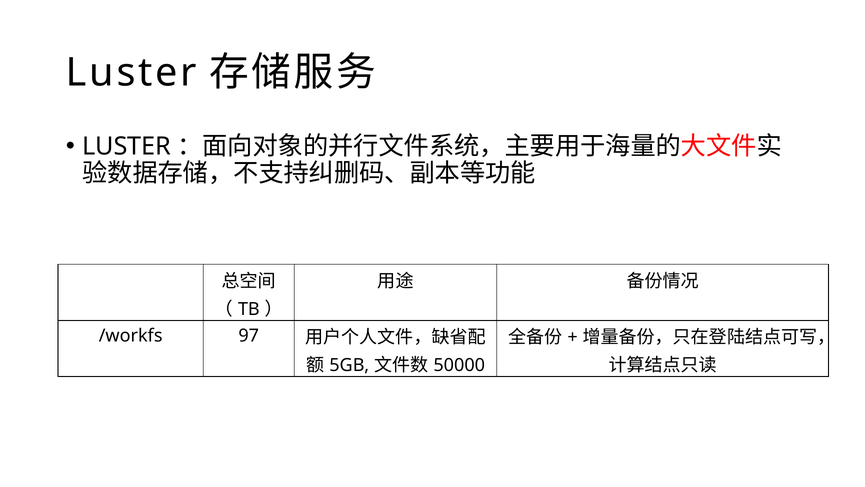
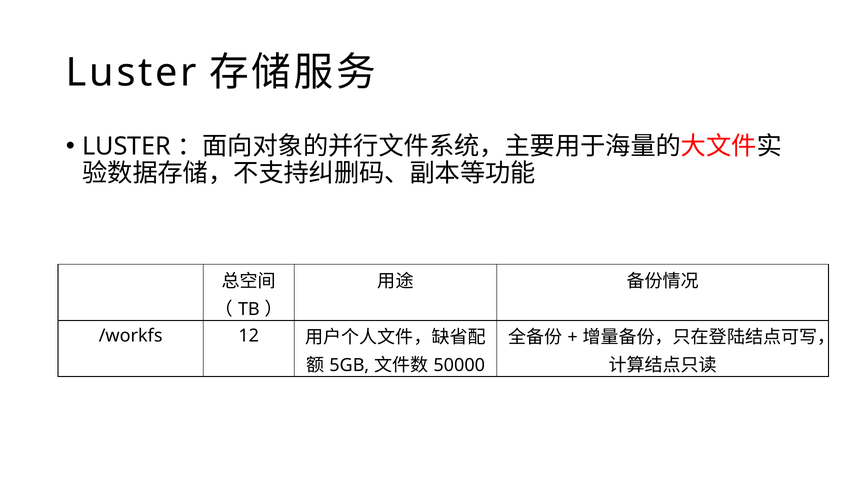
97: 97 -> 12
